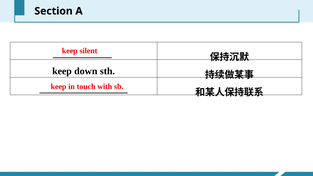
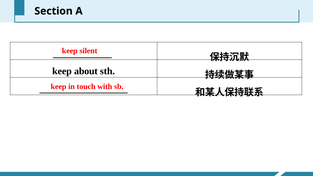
down: down -> about
